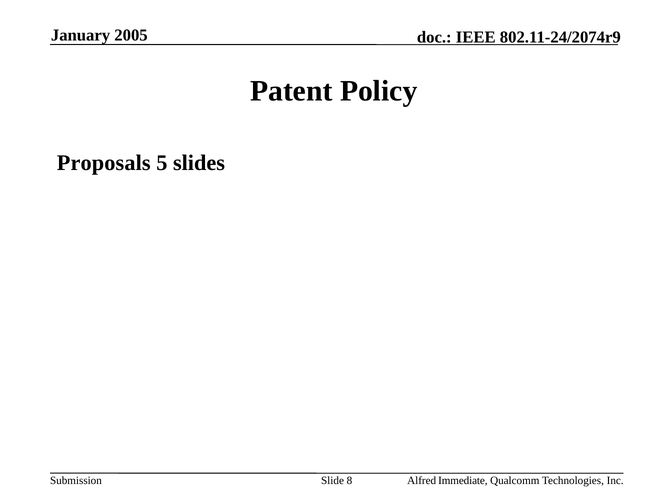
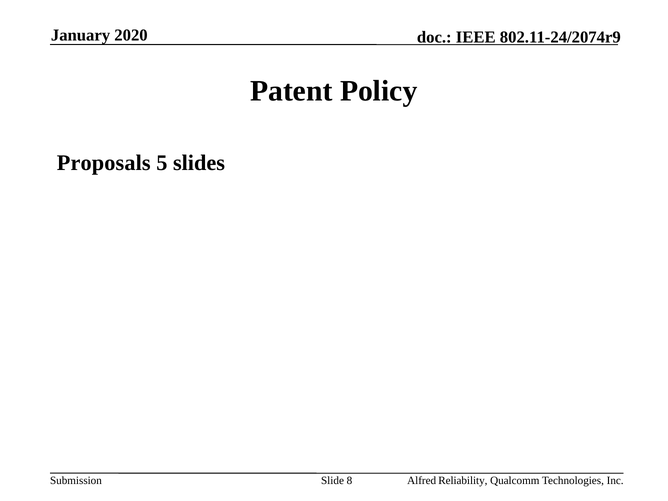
2005: 2005 -> 2020
Immediate: Immediate -> Reliability
